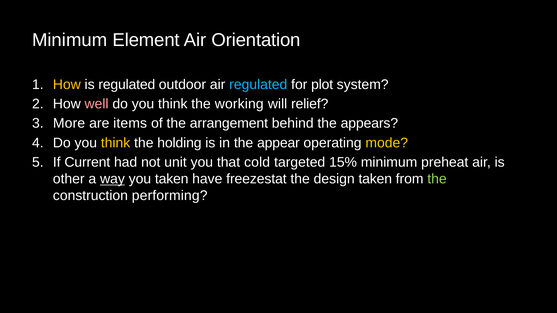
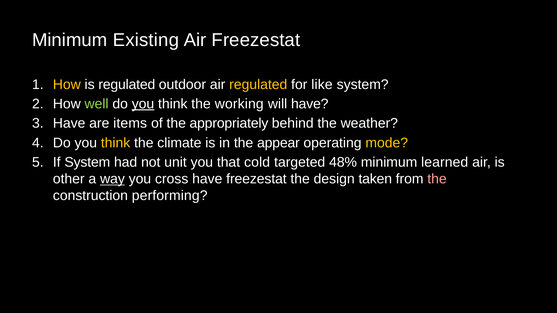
Element: Element -> Existing
Air Orientation: Orientation -> Freezestat
regulated at (258, 85) colour: light blue -> yellow
plot: plot -> like
well colour: pink -> light green
you at (143, 104) underline: none -> present
will relief: relief -> have
More at (69, 124): More -> Have
arrangement: arrangement -> appropriately
appears: appears -> weather
holding: holding -> climate
If Current: Current -> System
15%: 15% -> 48%
preheat: preheat -> learned
you taken: taken -> cross
the at (437, 179) colour: light green -> pink
